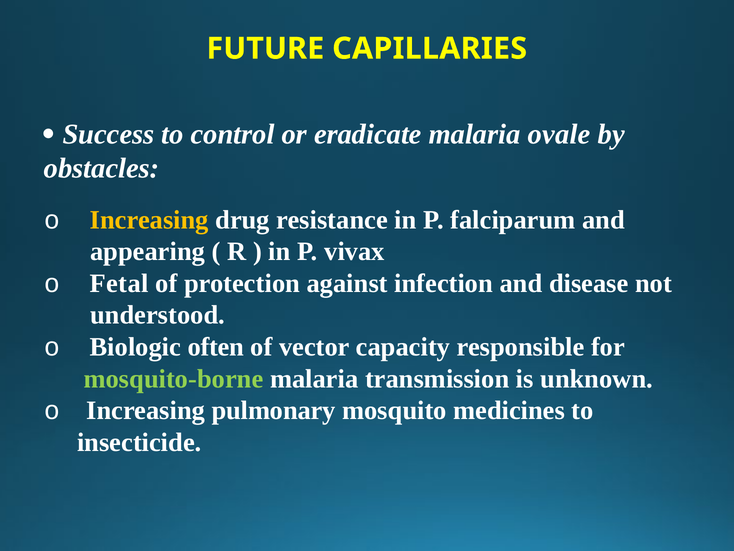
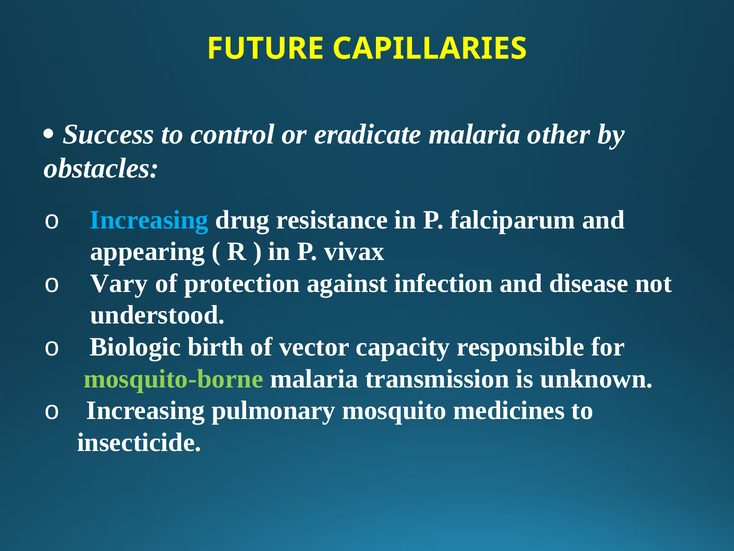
ovale: ovale -> other
Increasing at (149, 220) colour: yellow -> light blue
Fetal: Fetal -> Vary
often: often -> birth
